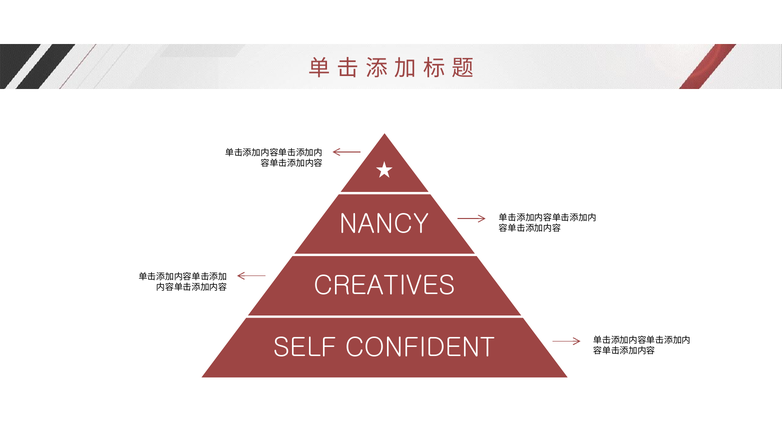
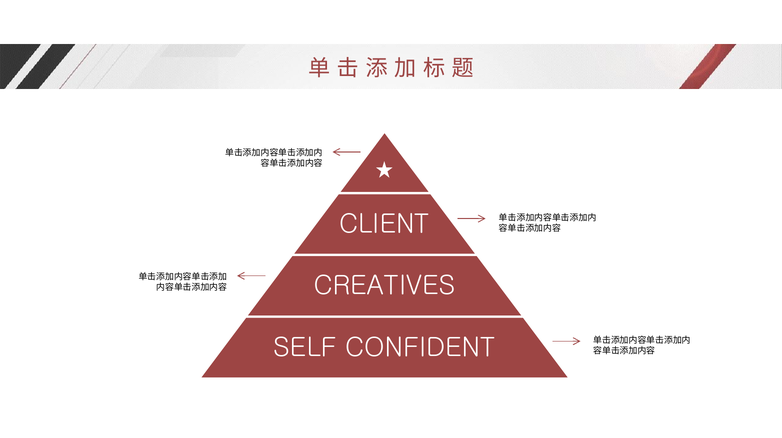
NANCY: NANCY -> CLIENT
